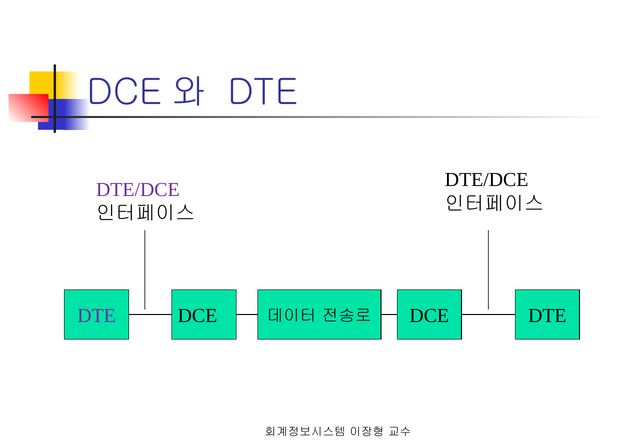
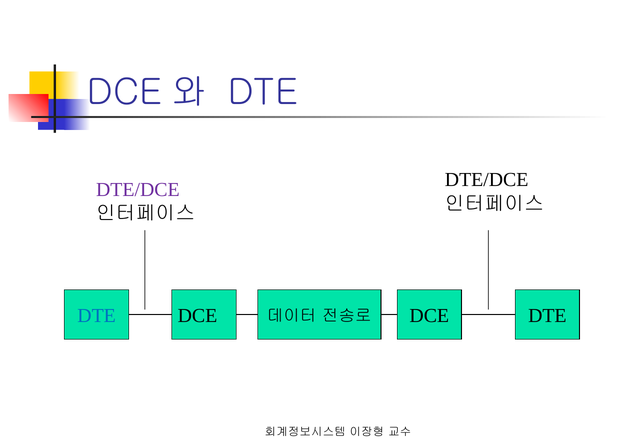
DTE at (97, 316) colour: purple -> blue
